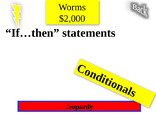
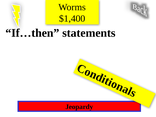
$2,000: $2,000 -> $1,400
